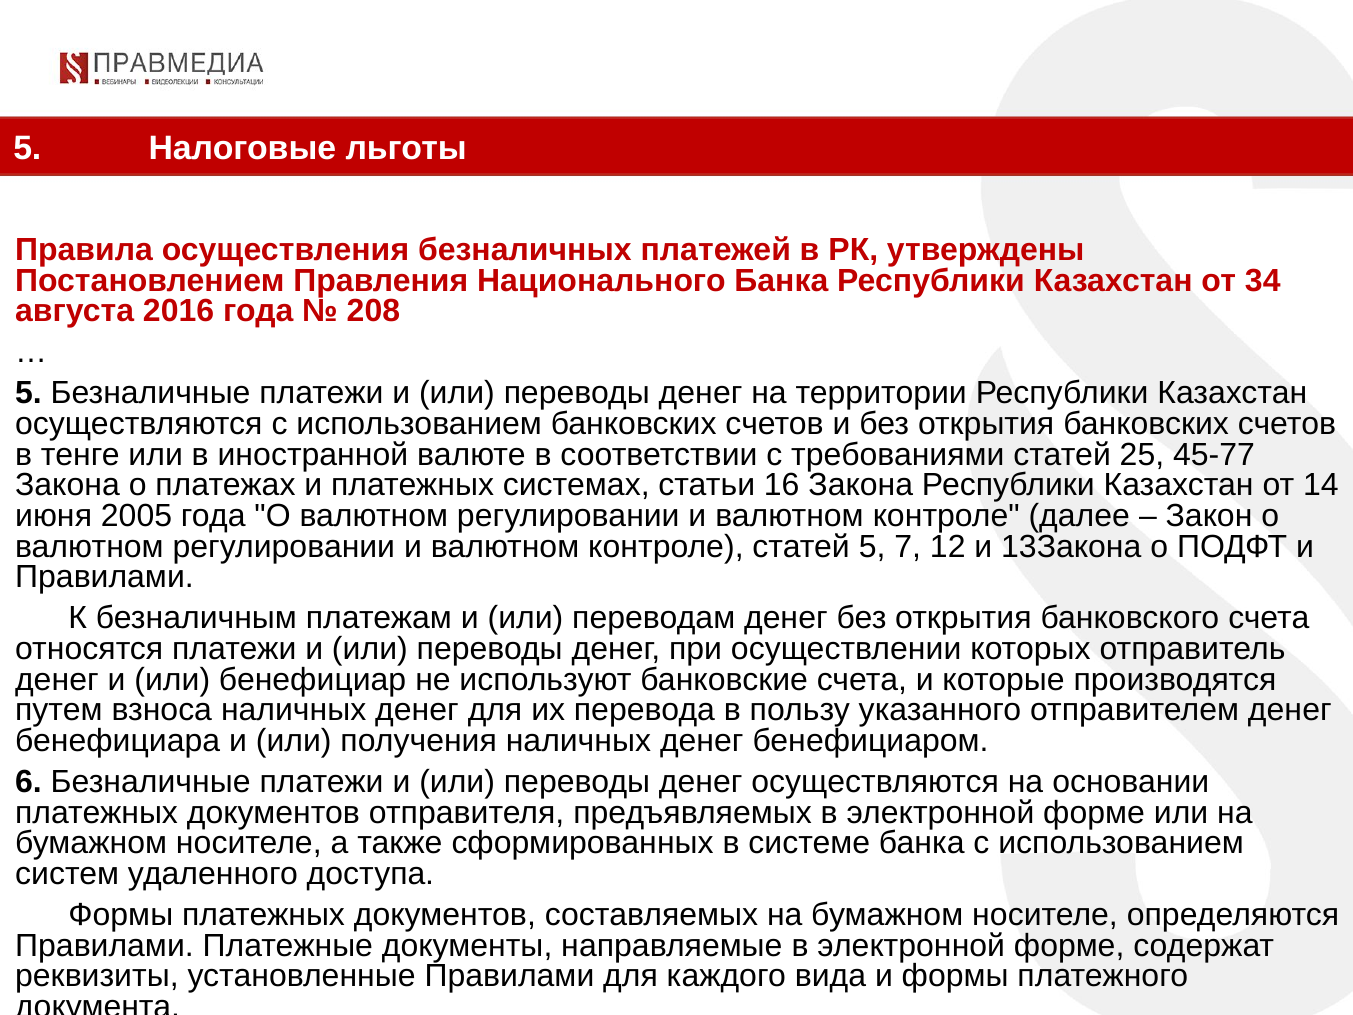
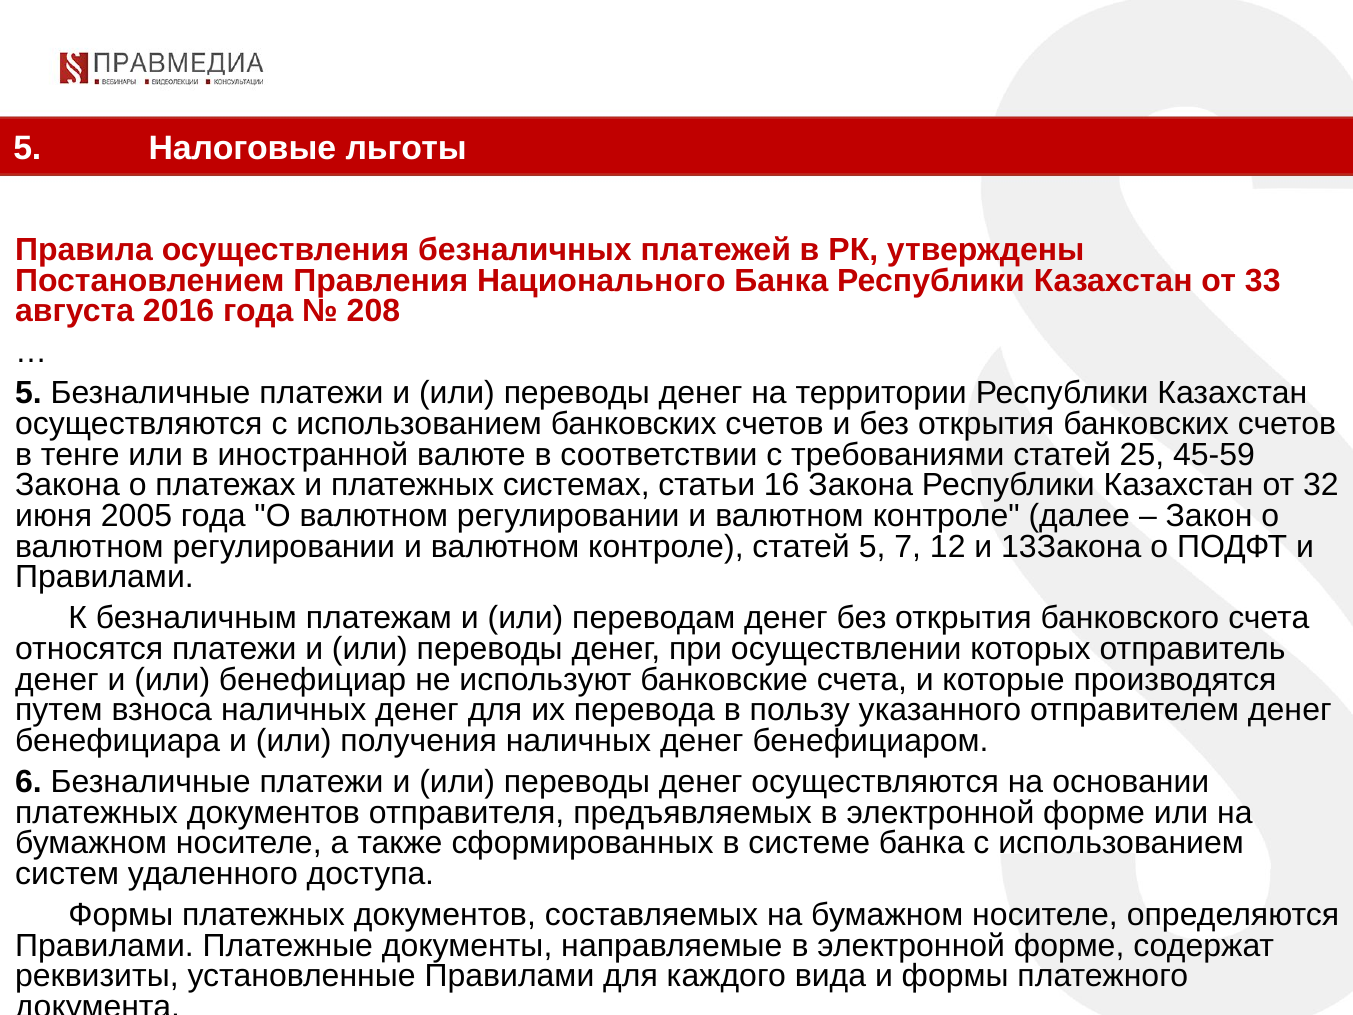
34: 34 -> 33
45-77: 45-77 -> 45-59
14: 14 -> 32
